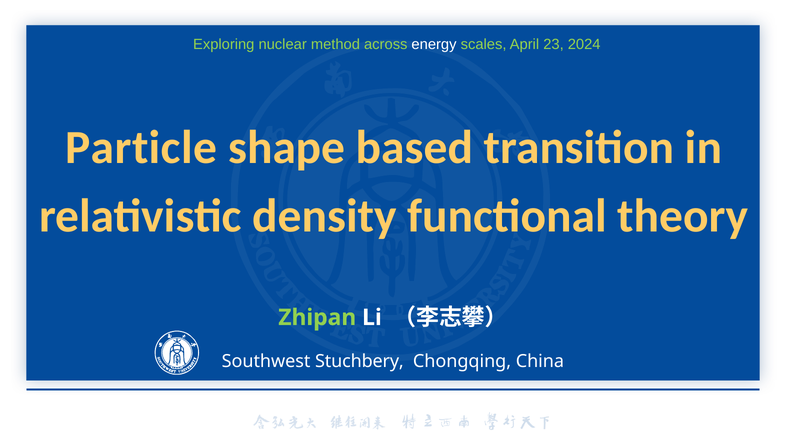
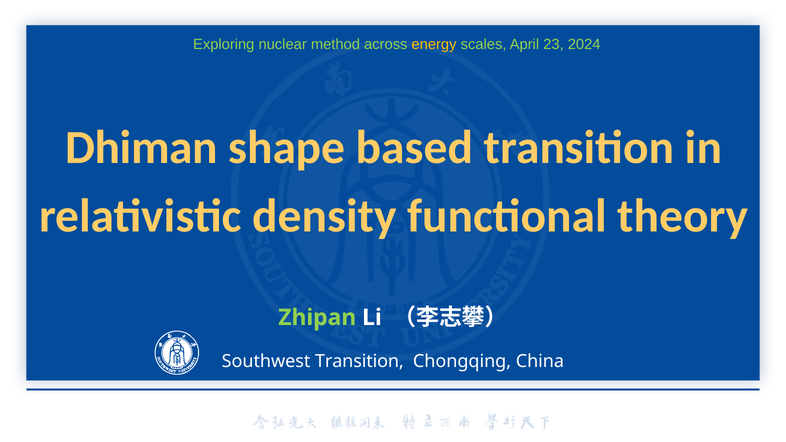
energy colour: white -> yellow
Particle: Particle -> Dhiman
Southwest Stuchbery: Stuchbery -> Transition
